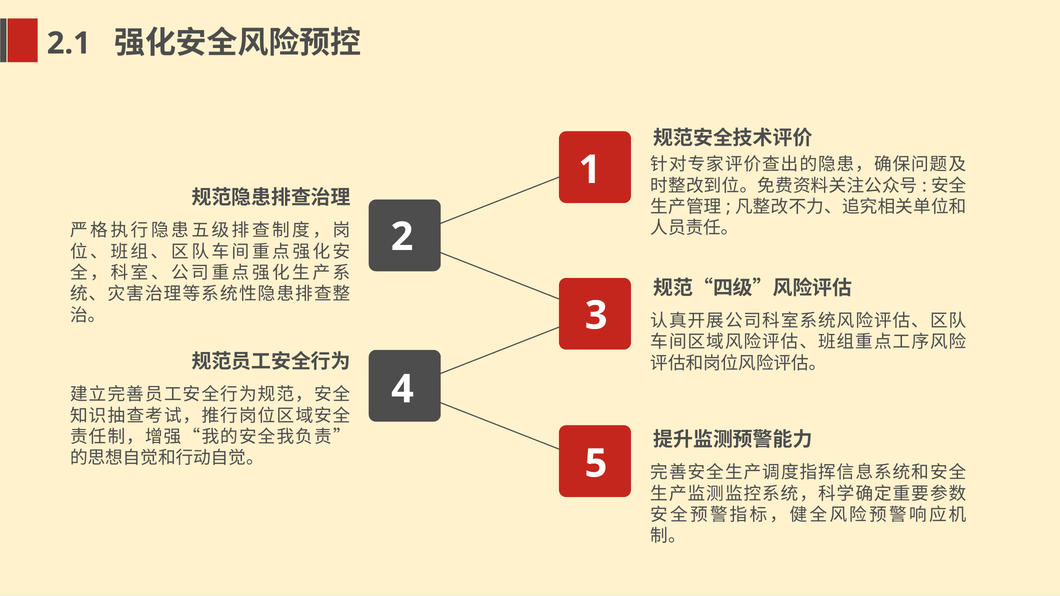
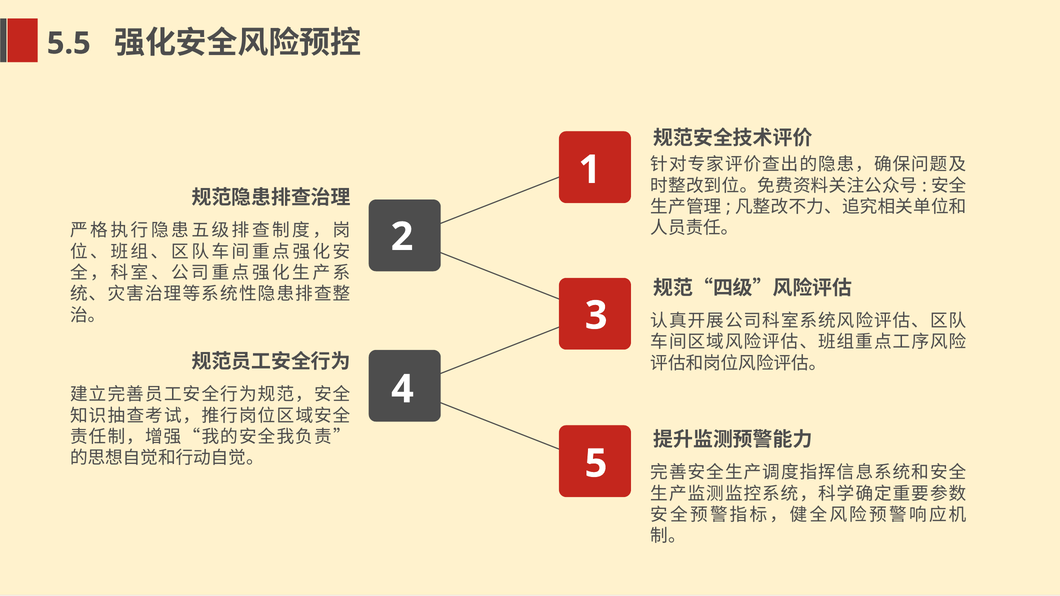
2.1: 2.1 -> 5.5
